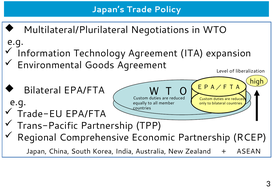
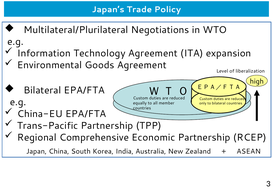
Trade-EU: Trade-EU -> China-EU
